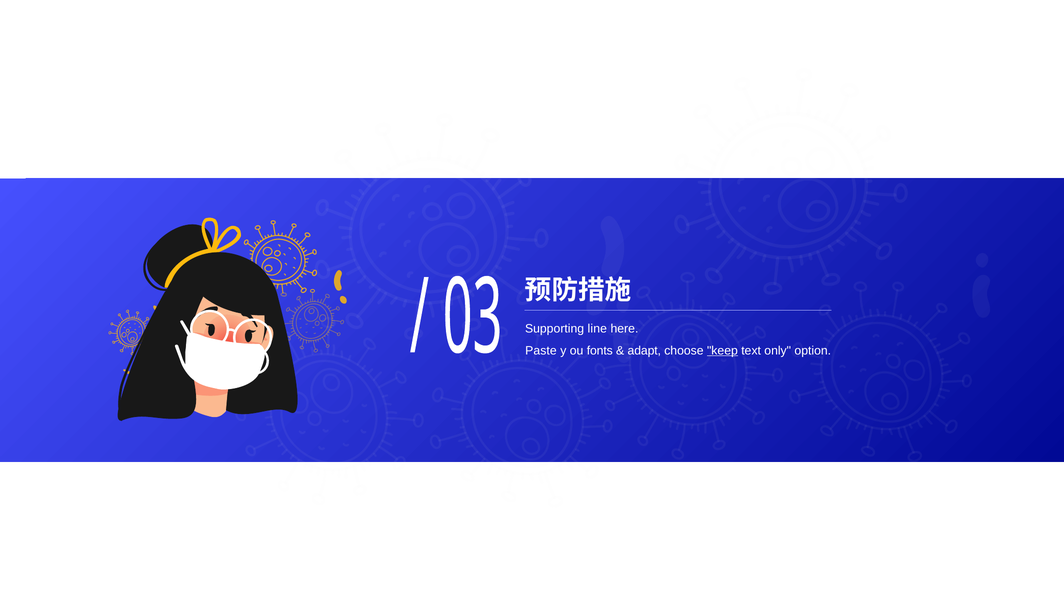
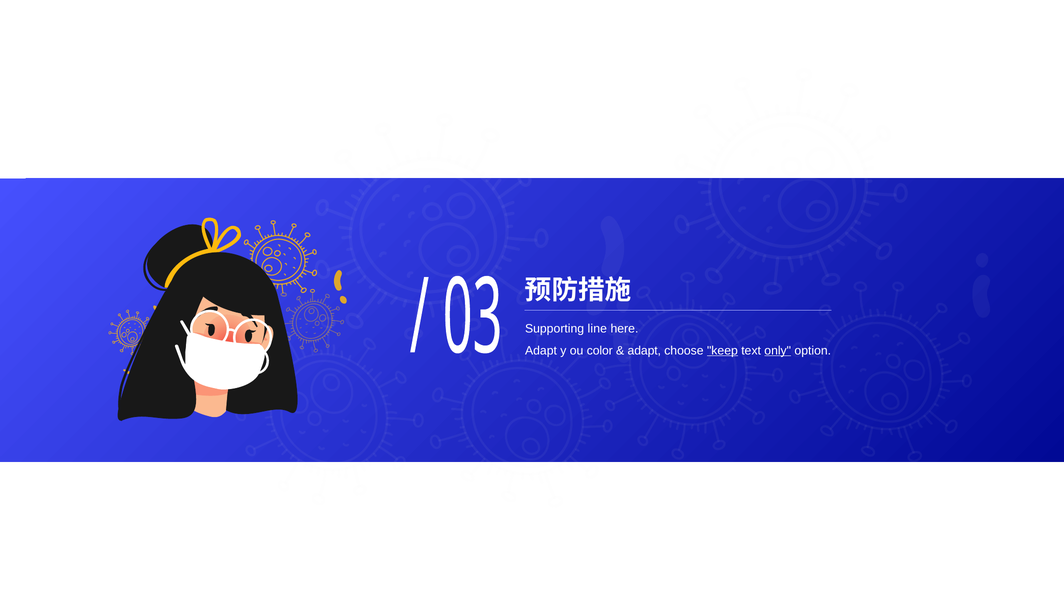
Paste at (541, 351): Paste -> Adapt
fonts: fonts -> color
only underline: none -> present
